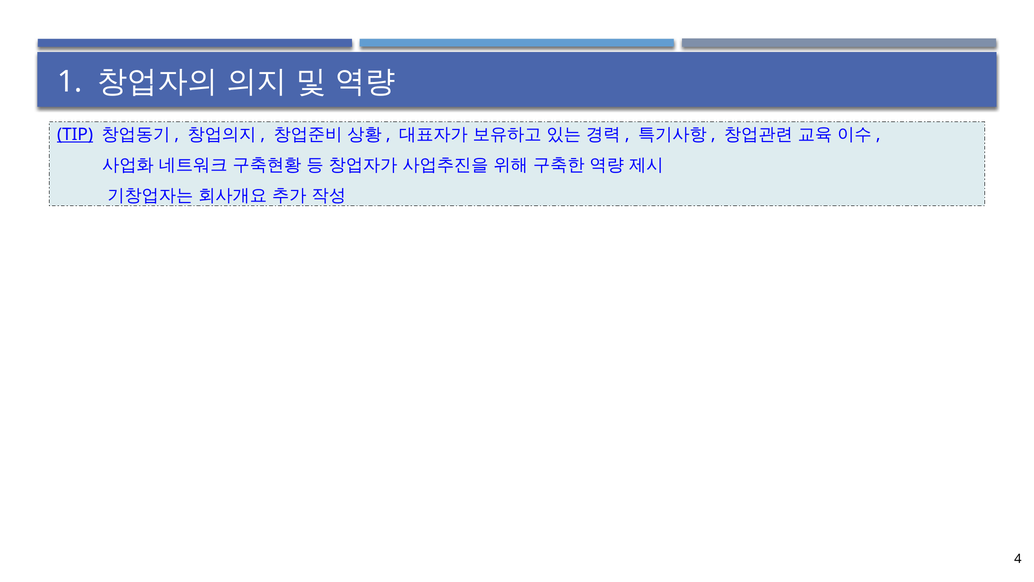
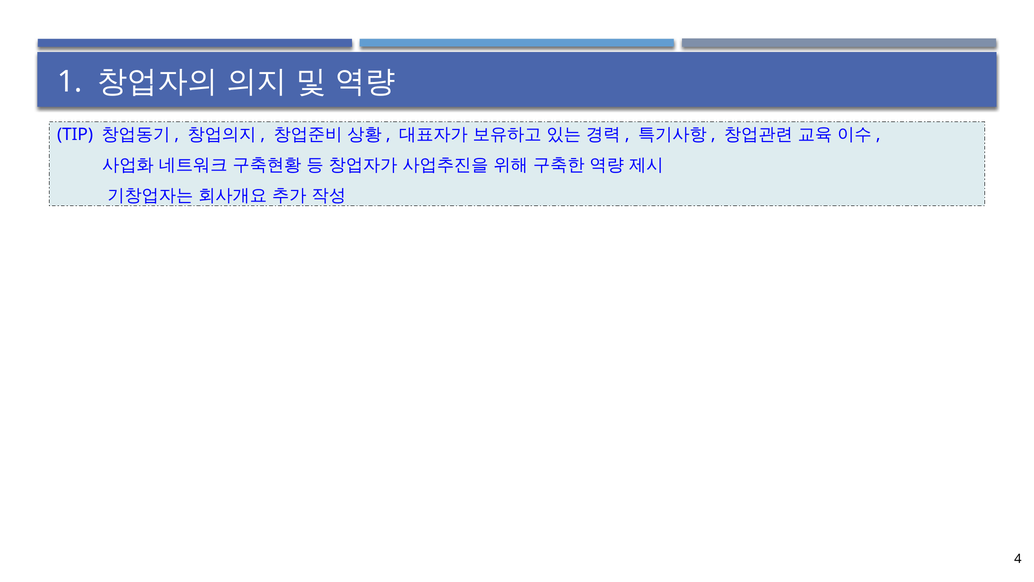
TIP underline: present -> none
